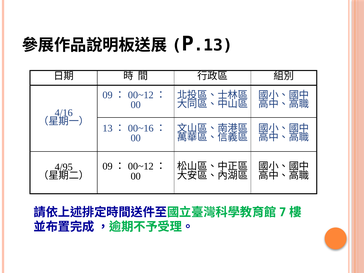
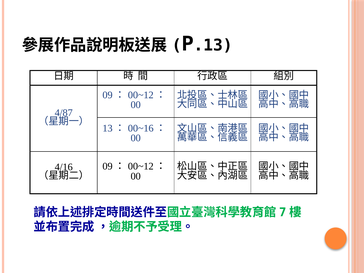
4/16: 4/16 -> 4/87
4/95: 4/95 -> 4/16
